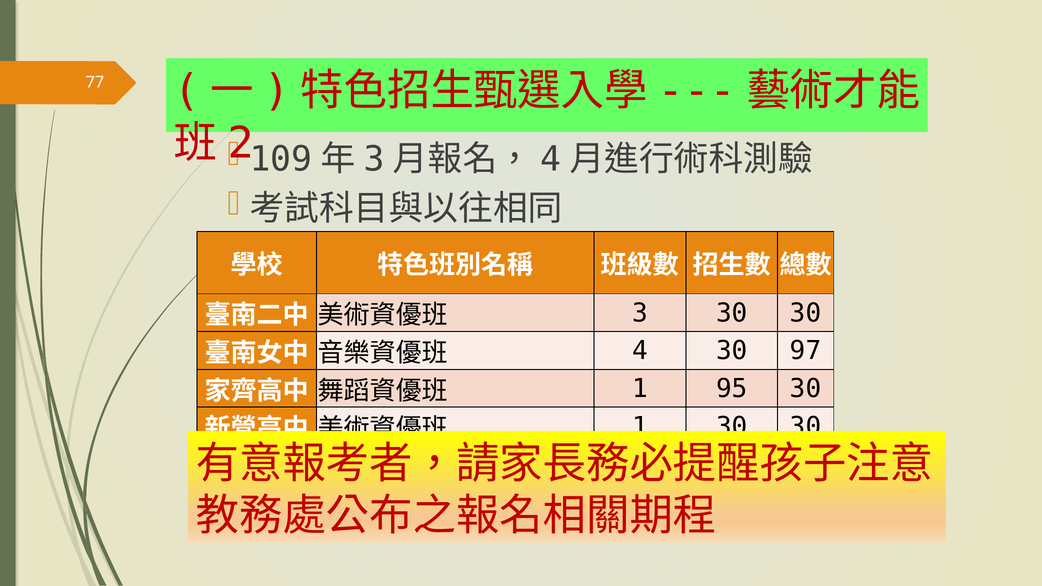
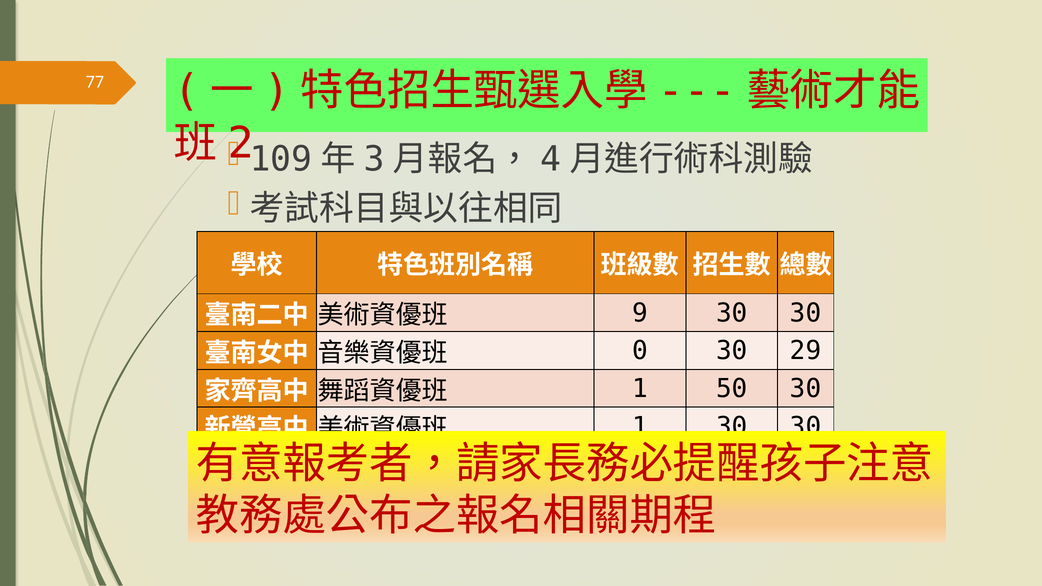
3: 3 -> 9
4: 4 -> 0
97: 97 -> 29
95: 95 -> 50
